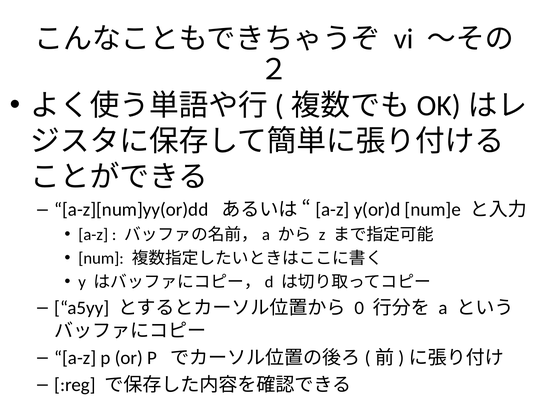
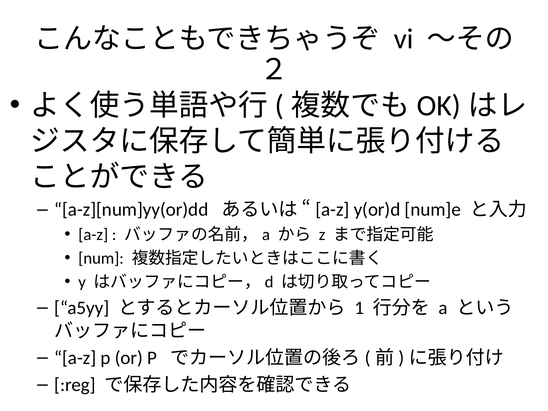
0: 0 -> 1
